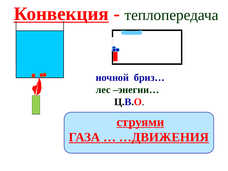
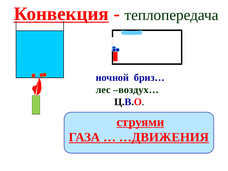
энегии…: энегии… -> воздух…
